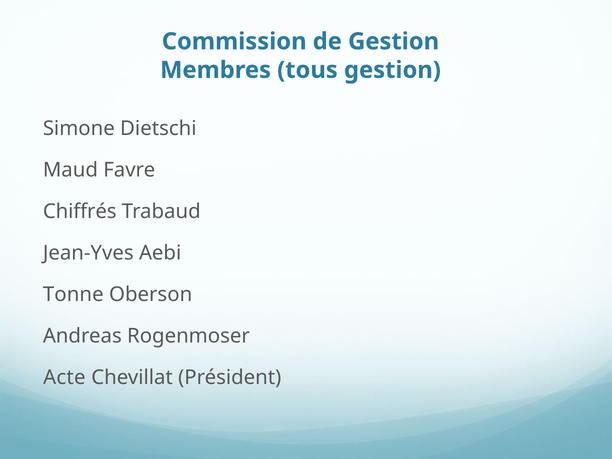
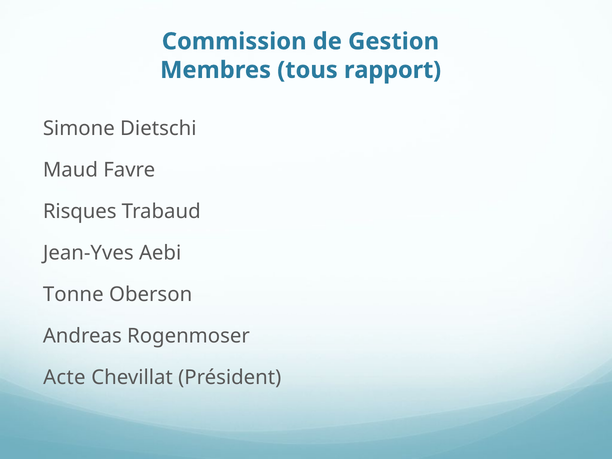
tous gestion: gestion -> rapport
Chiffrés: Chiffrés -> Risques
